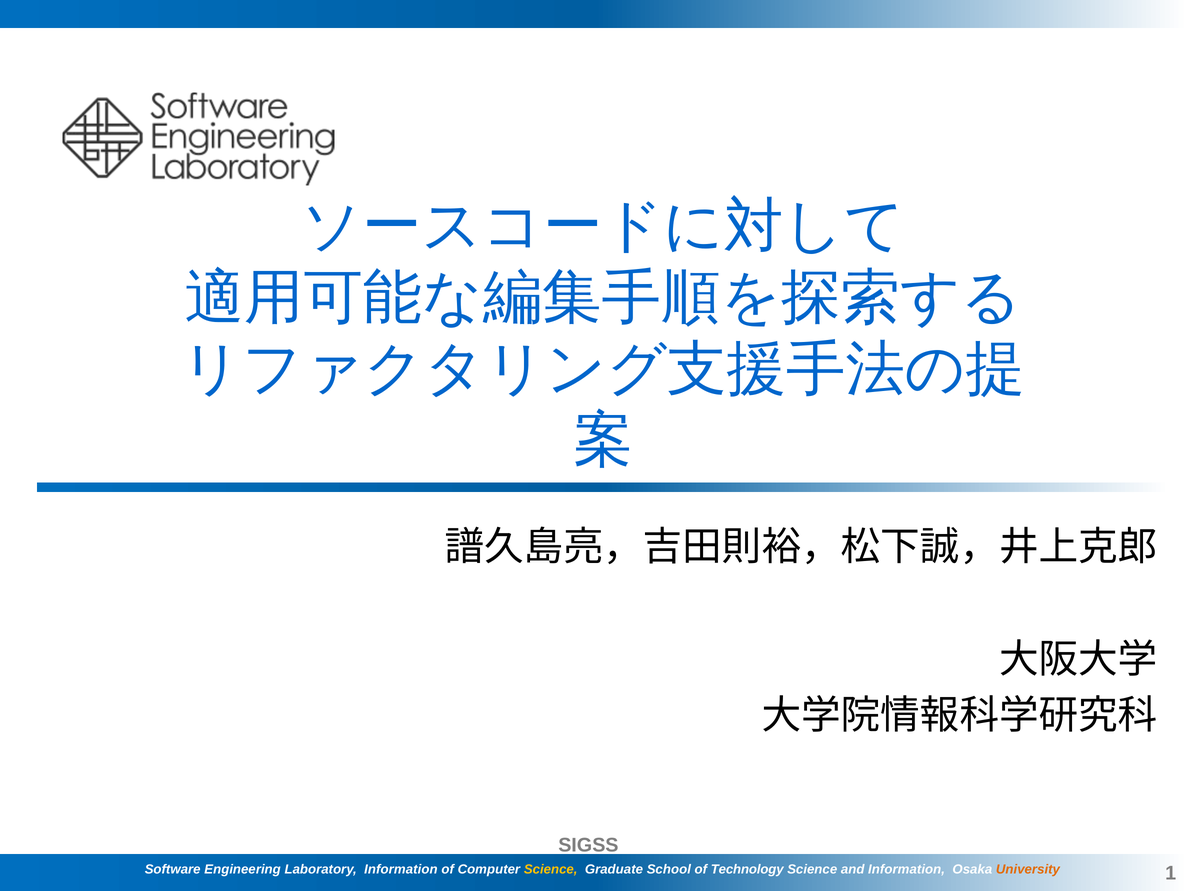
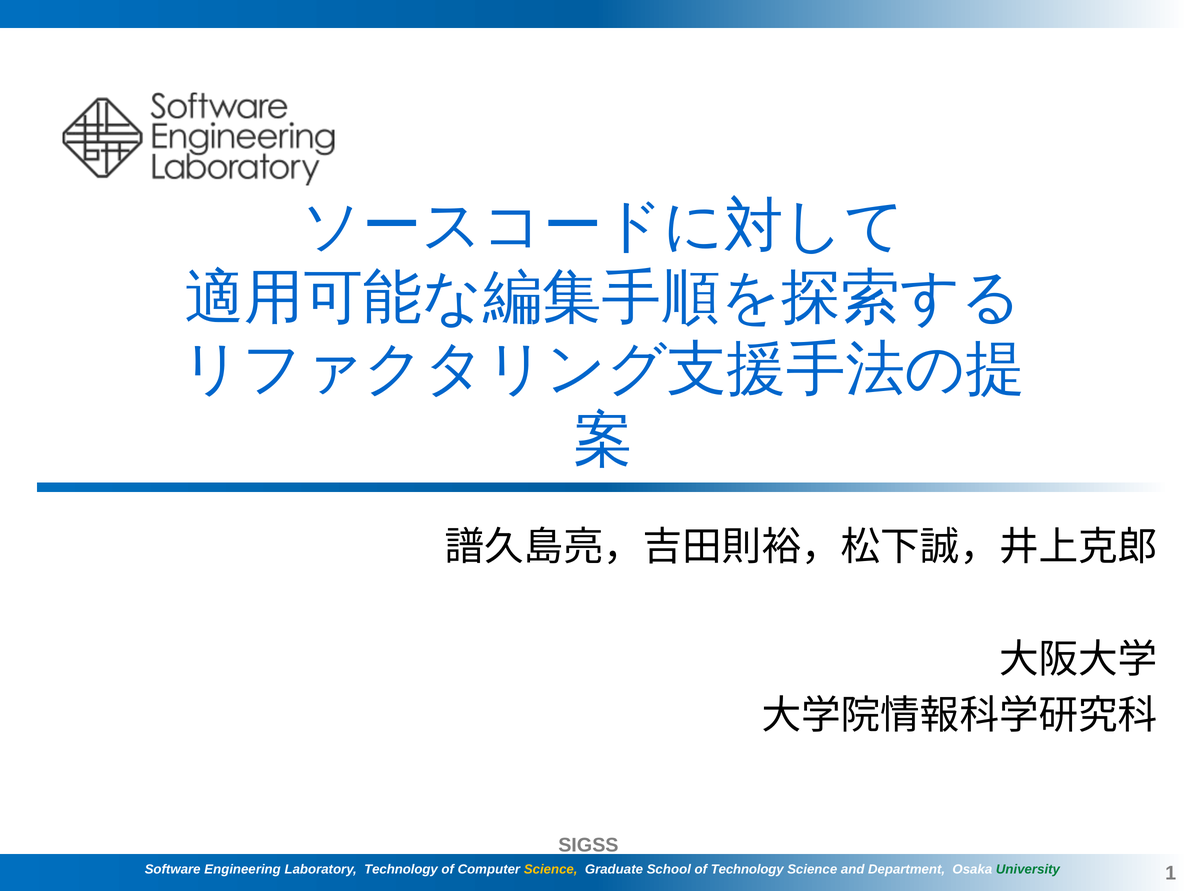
Laboratory Information: Information -> Technology
and Information: Information -> Department
University colour: orange -> green
